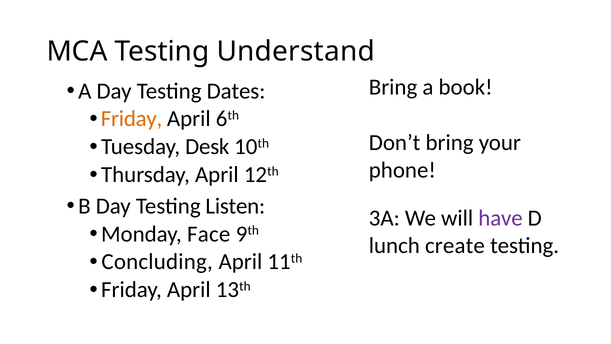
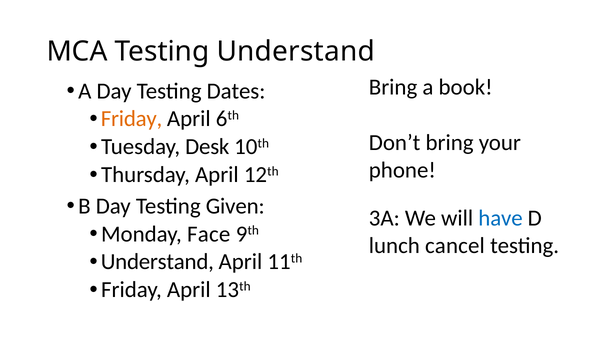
Listen: Listen -> Given
have colour: purple -> blue
create: create -> cancel
Concluding at (157, 262): Concluding -> Understand
